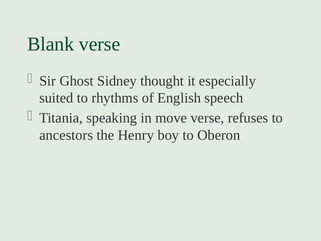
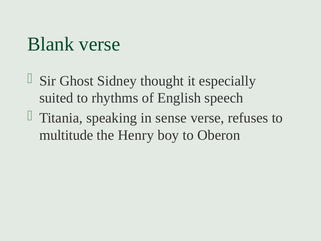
move: move -> sense
ancestors: ancestors -> multitude
